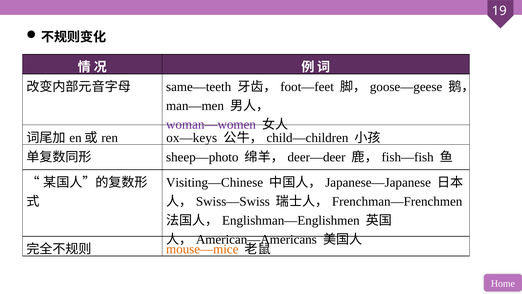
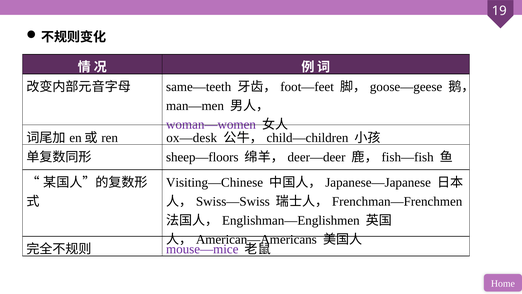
ox—keys: ox—keys -> ox—desk
sheep—photo: sheep—photo -> sheep—floors
mouse—mice colour: orange -> purple
